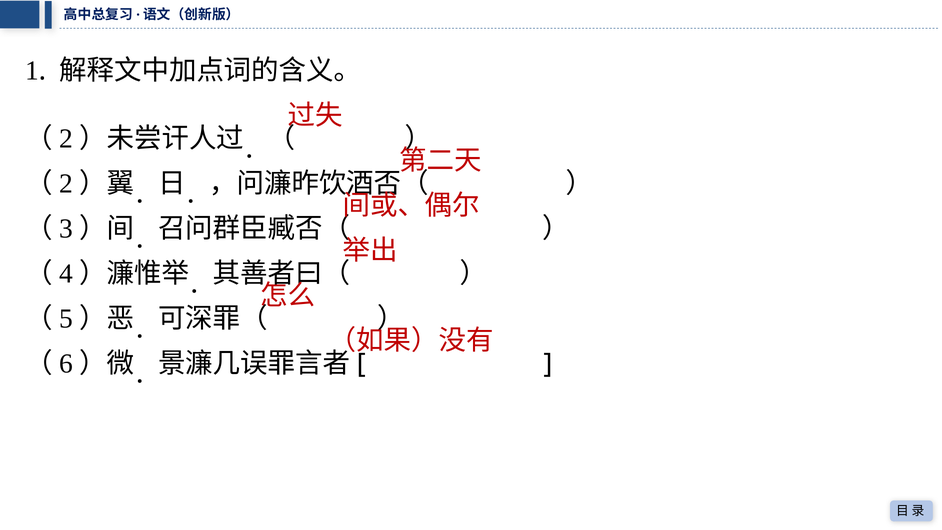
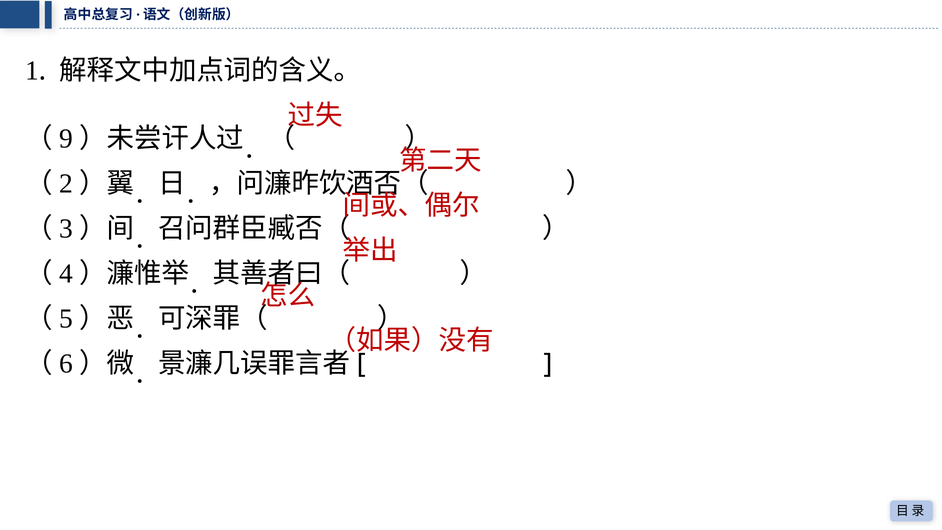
2 at (66, 139): 2 -> 9
